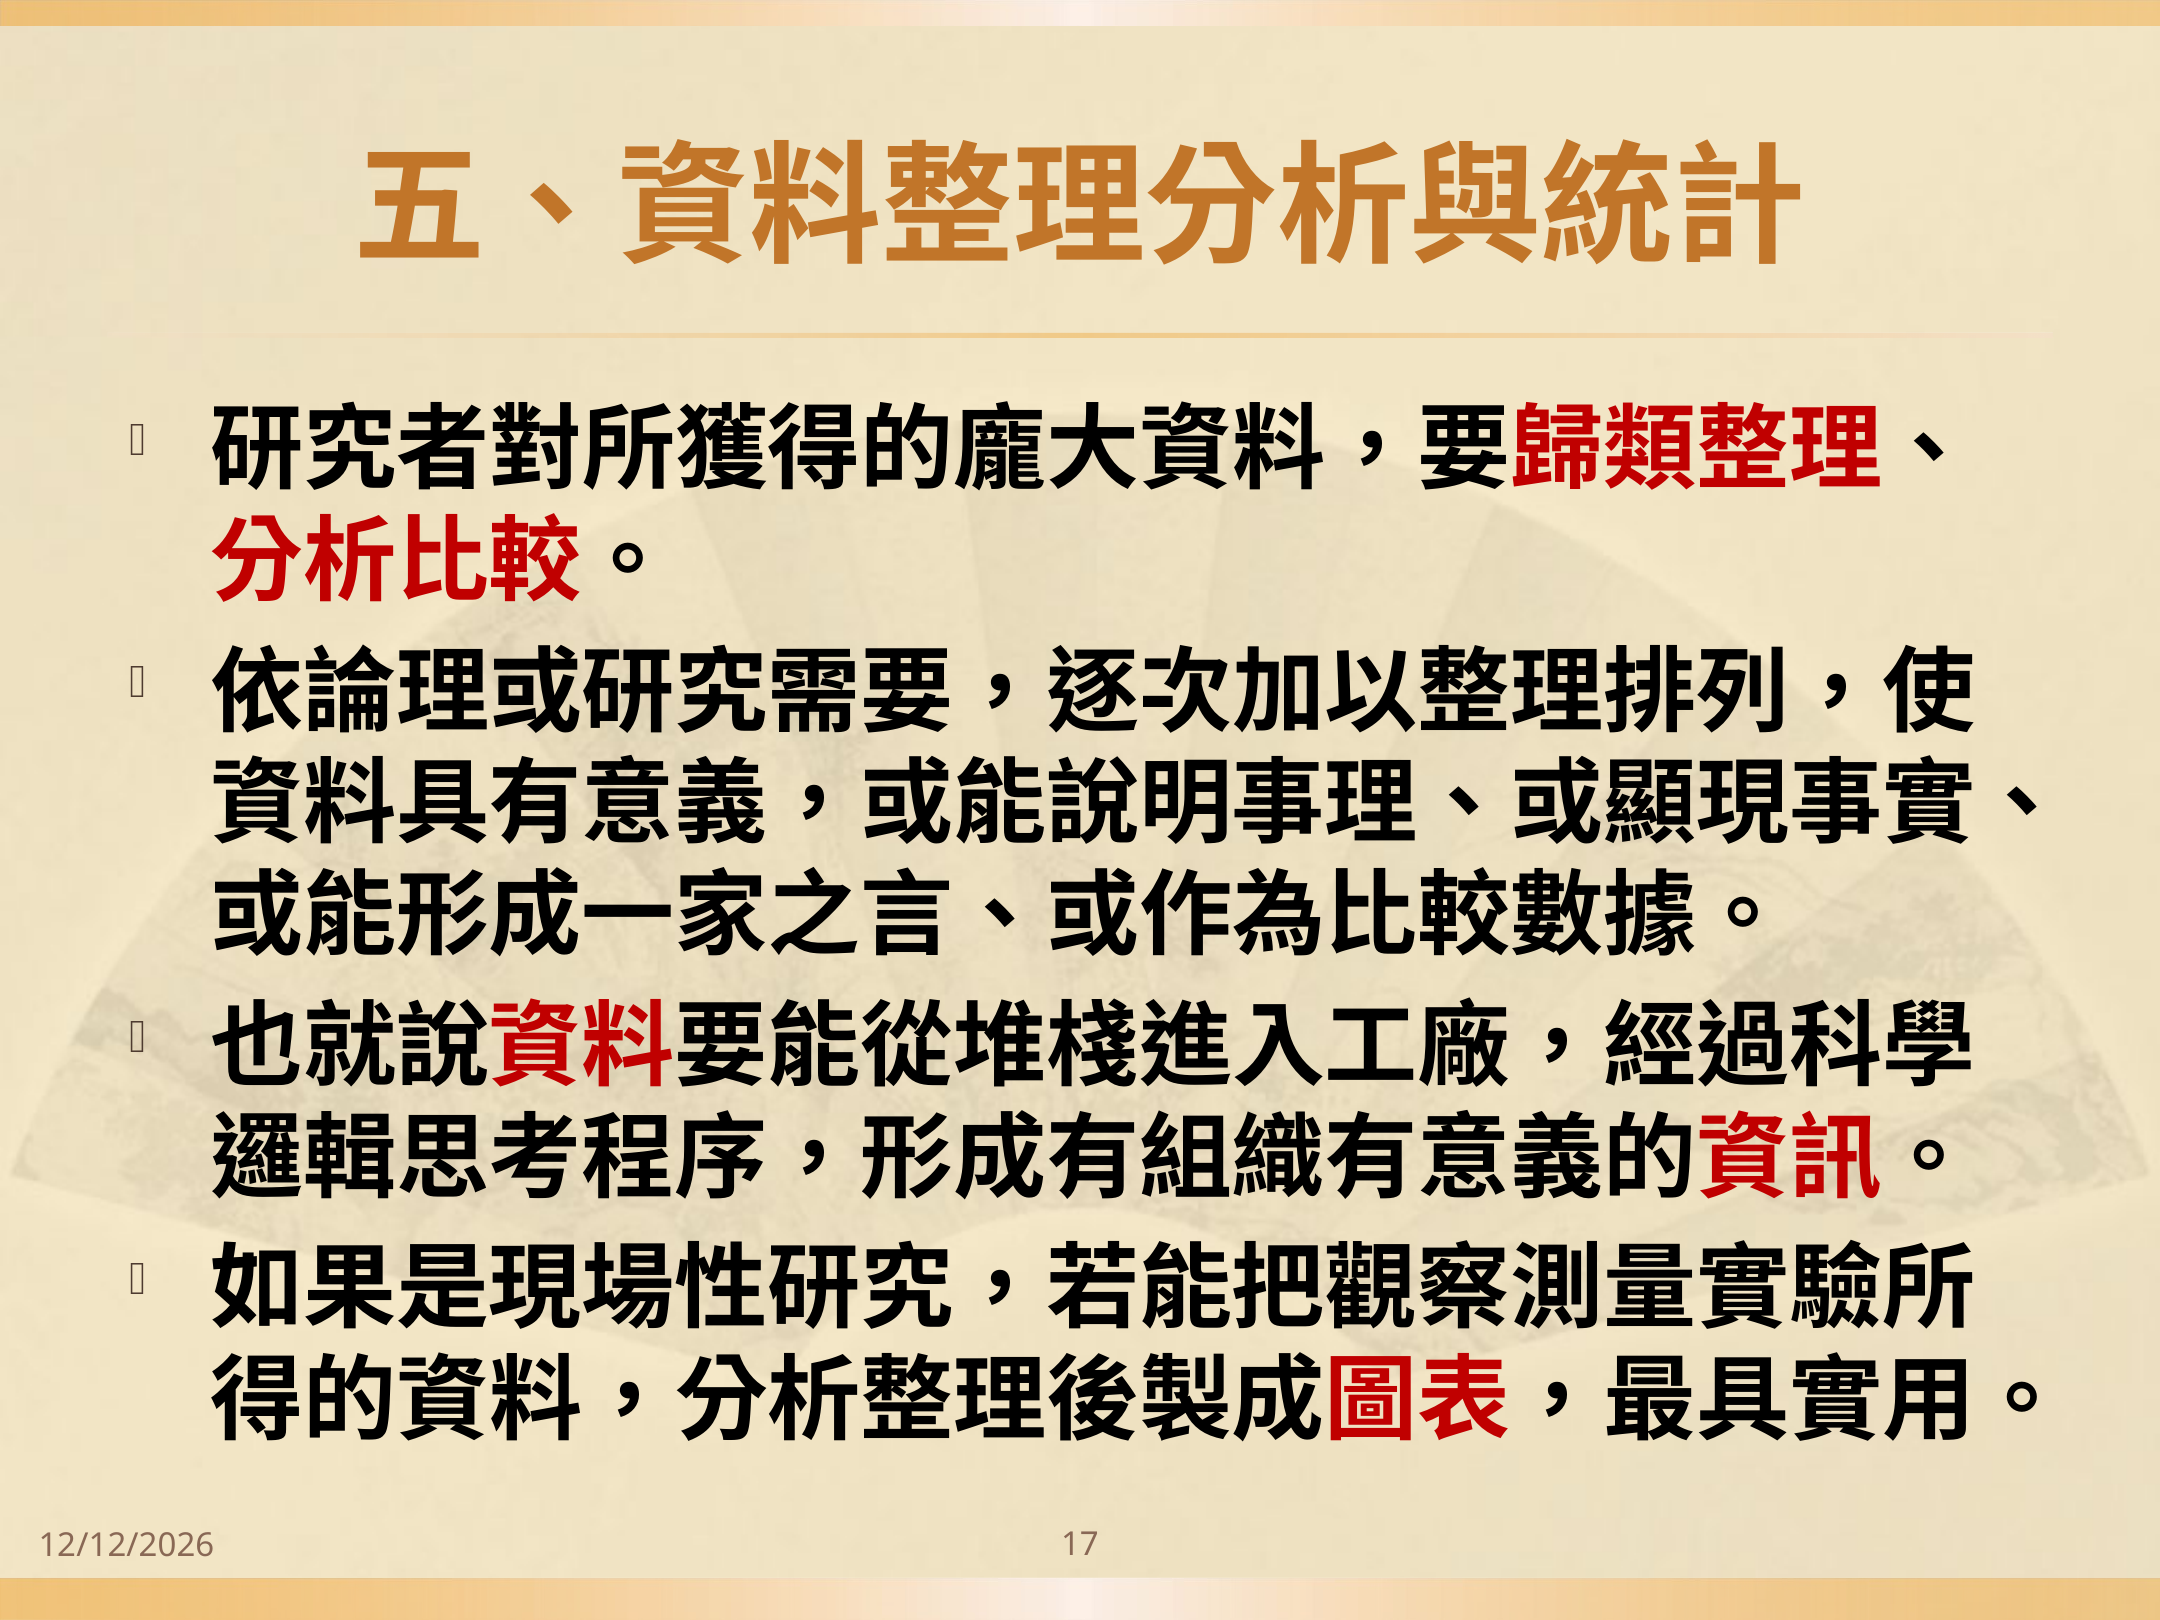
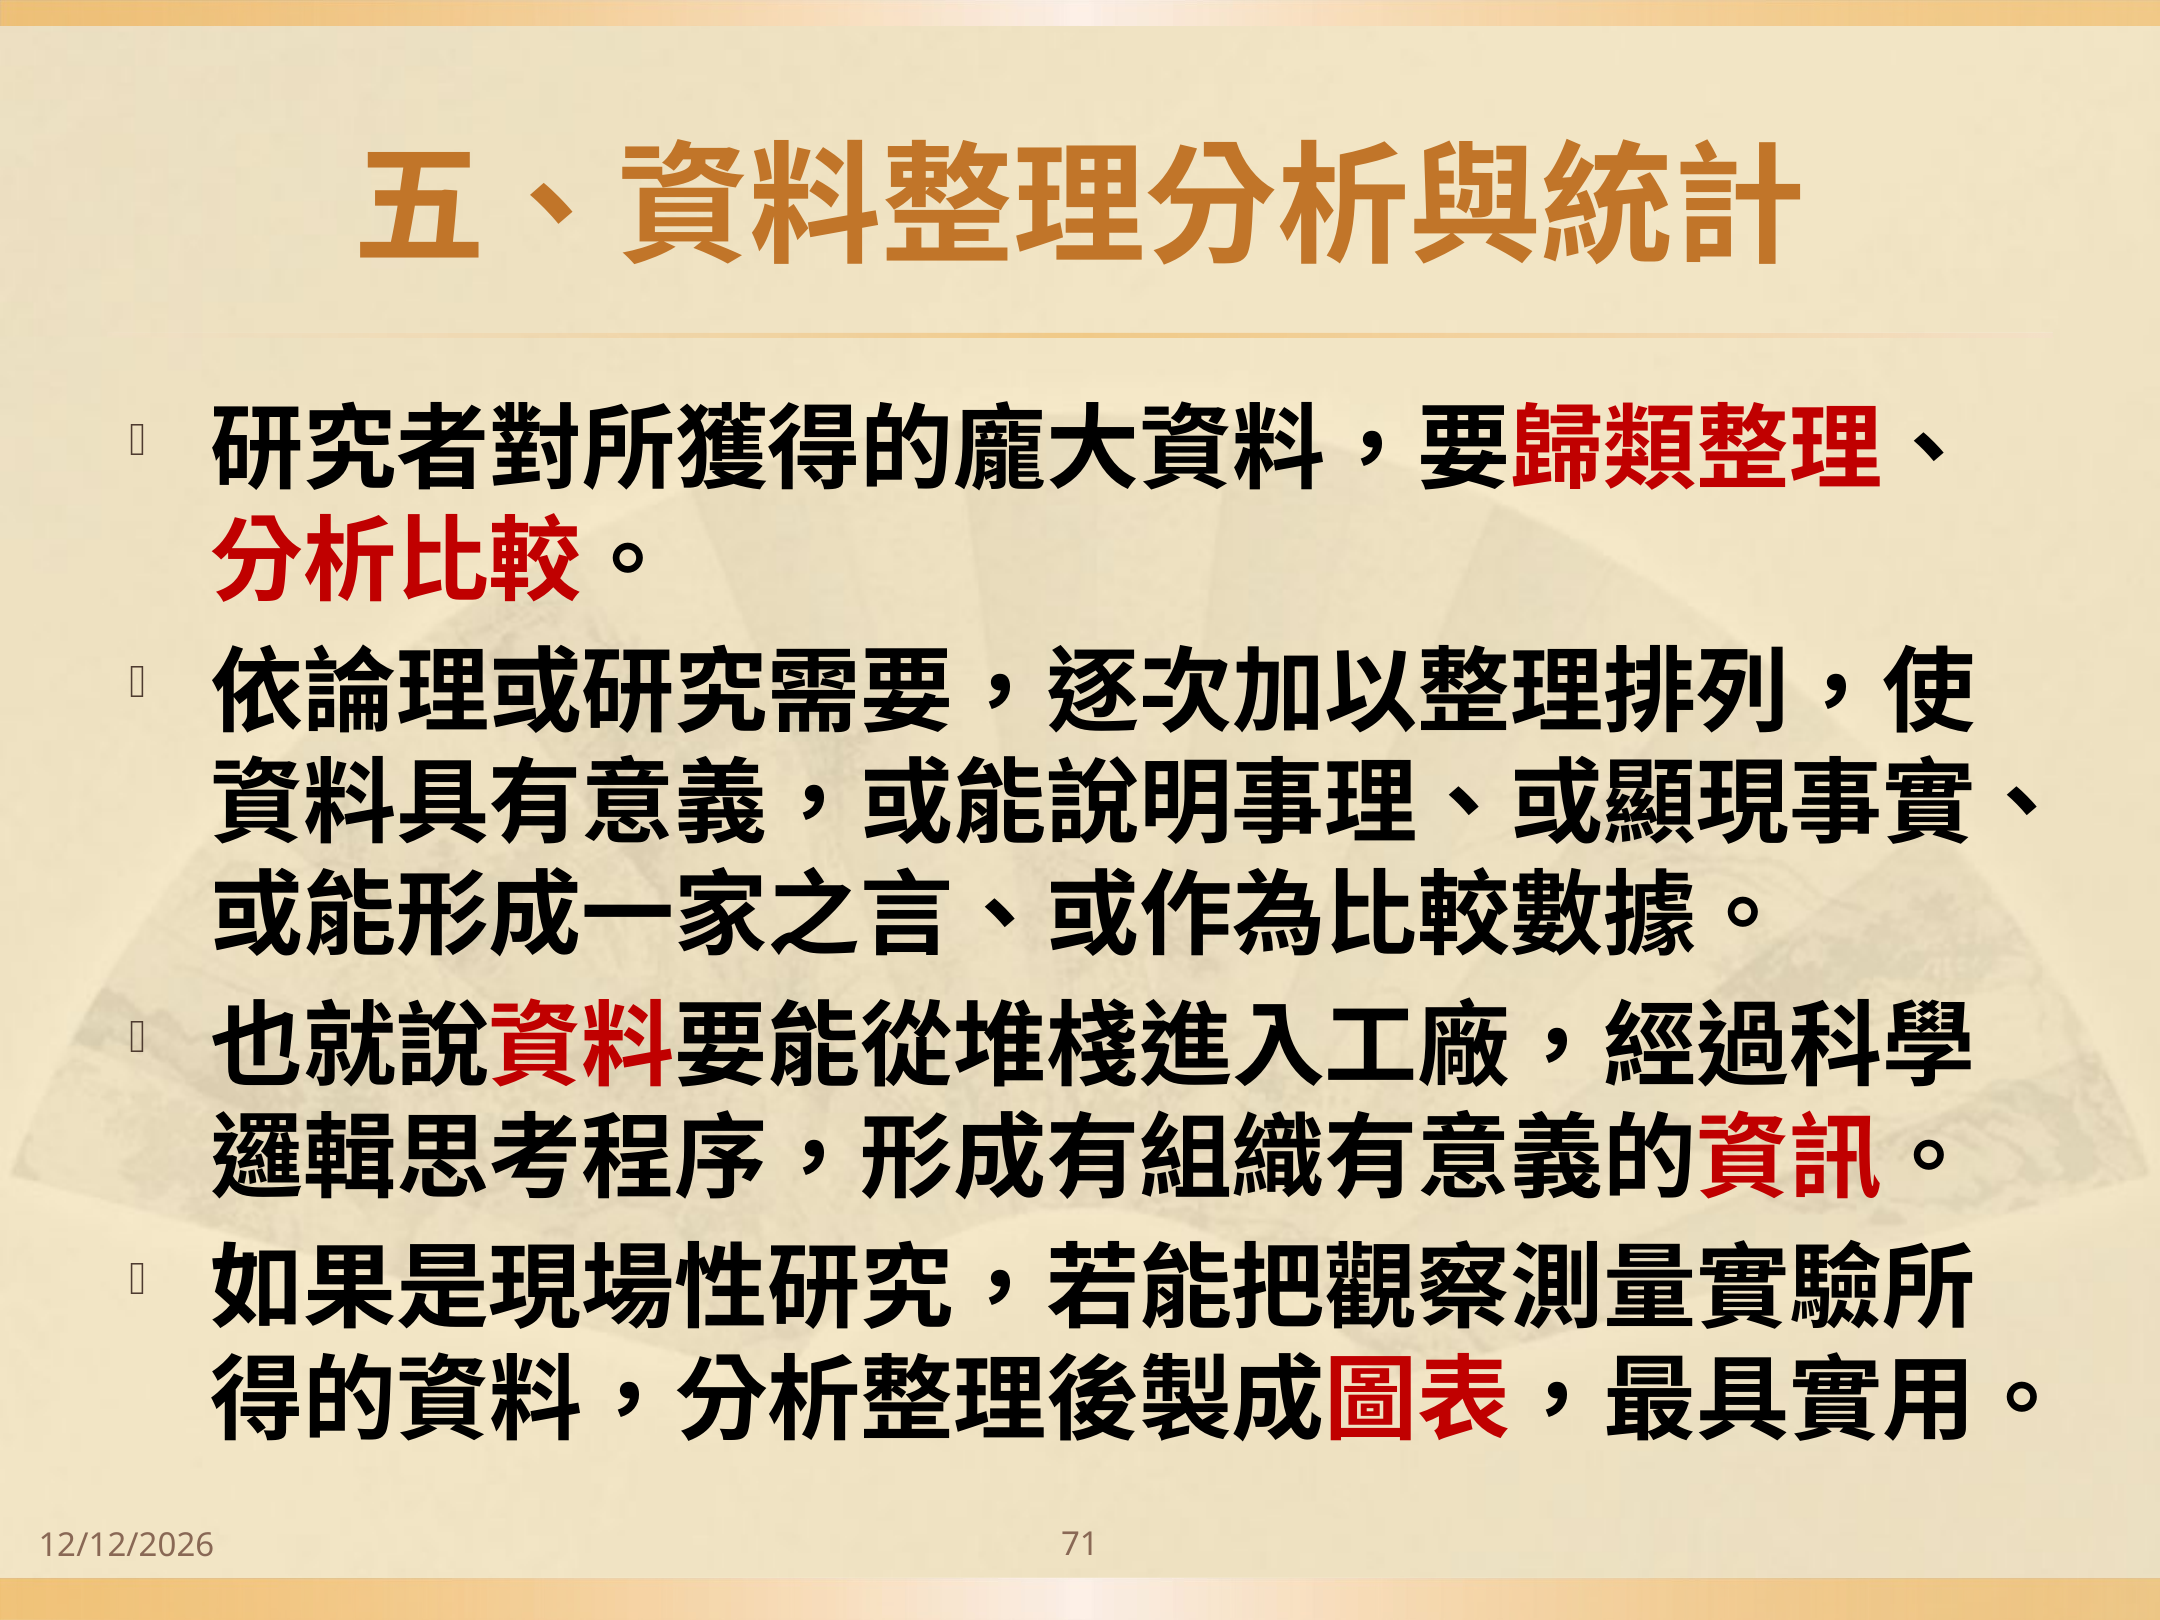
17: 17 -> 71
